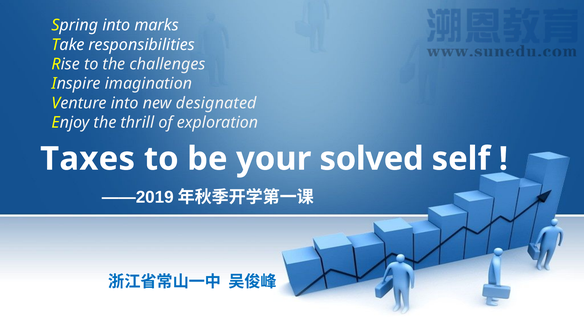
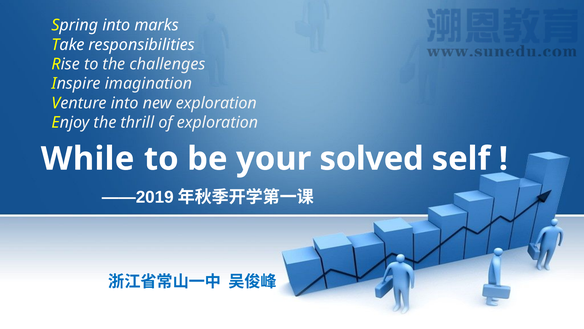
new designated: designated -> exploration
Taxes: Taxes -> While
